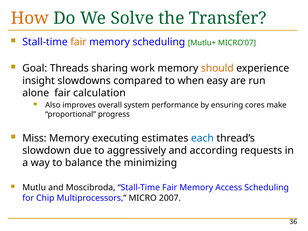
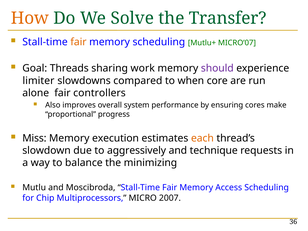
should colour: orange -> purple
insight: insight -> limiter
easy: easy -> core
calculation: calculation -> controllers
executing: executing -> execution
each colour: blue -> orange
according: according -> technique
